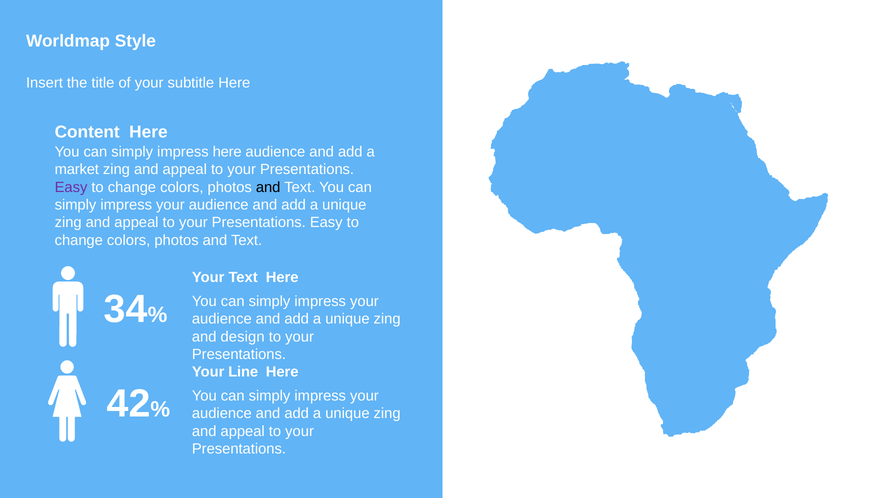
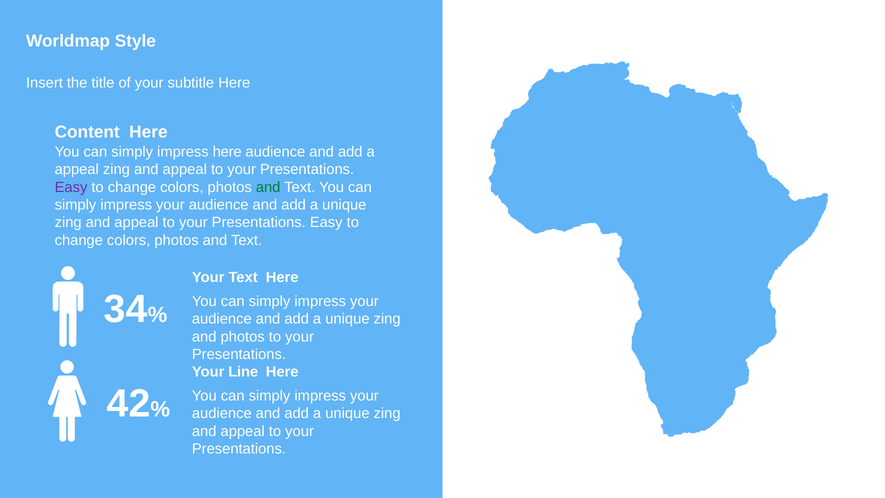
market at (77, 169): market -> appeal
and at (268, 187) colour: black -> green
and design: design -> photos
